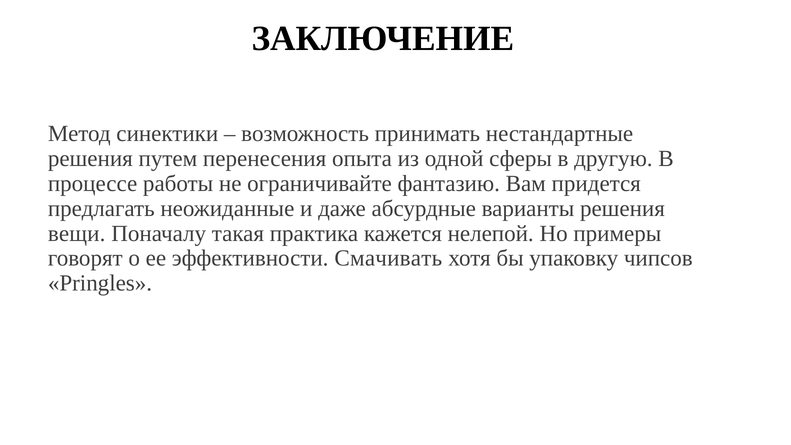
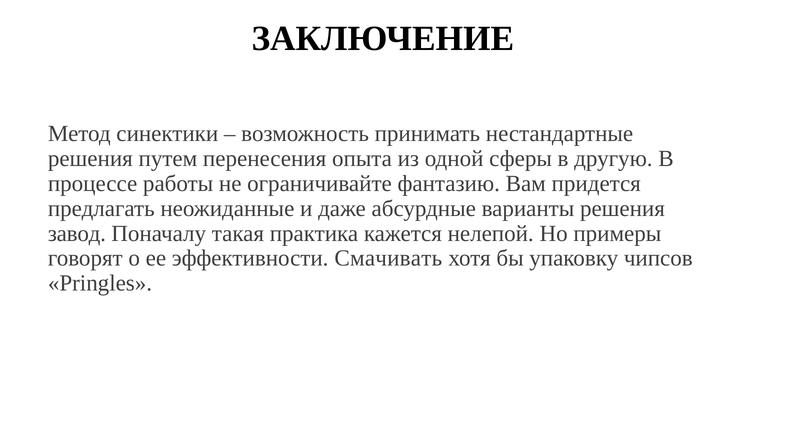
вещи: вещи -> завод
